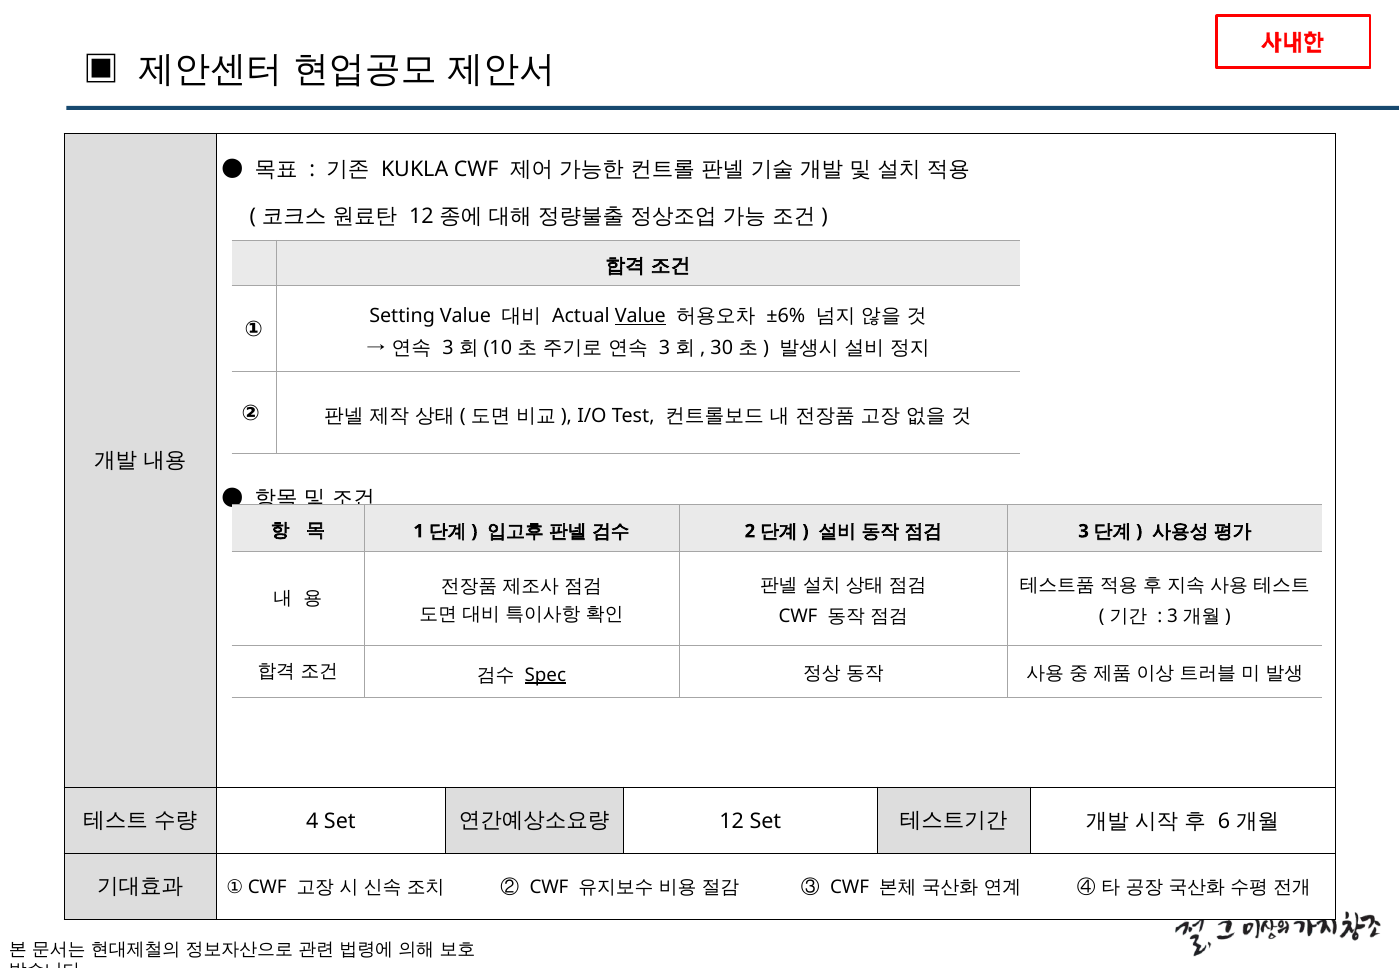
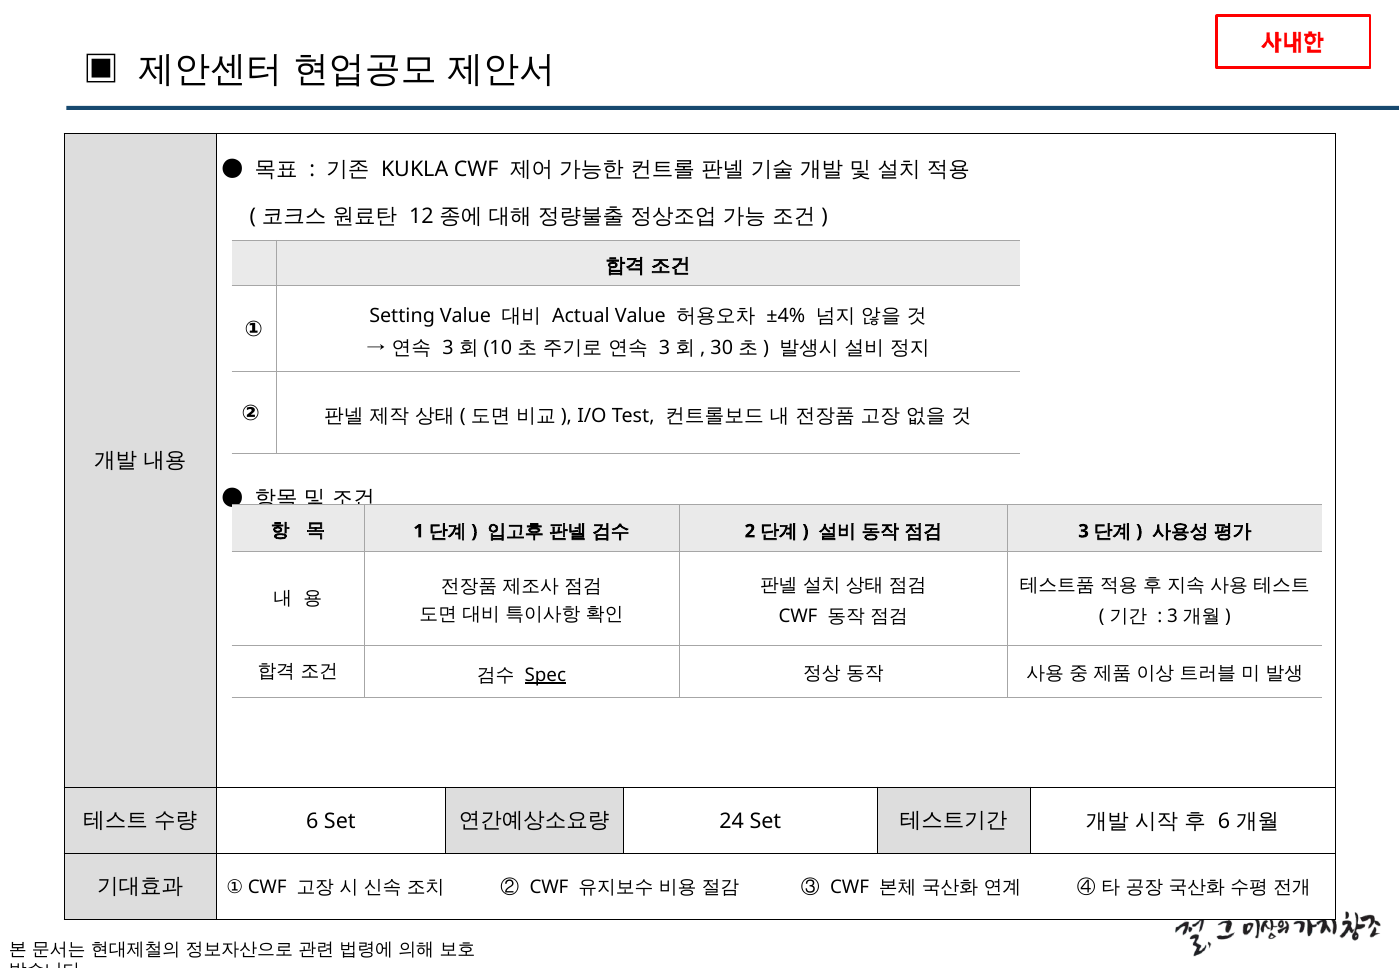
Value at (640, 316) underline: present -> none
±6%: ±6% -> ±4%
4 at (312, 822): 4 -> 6
12 at (732, 822): 12 -> 24
